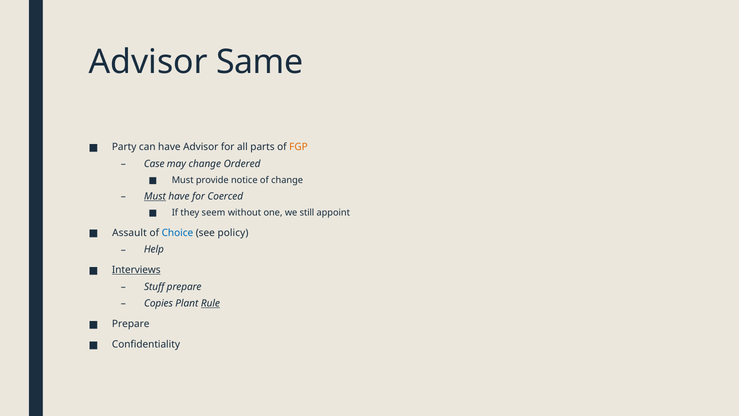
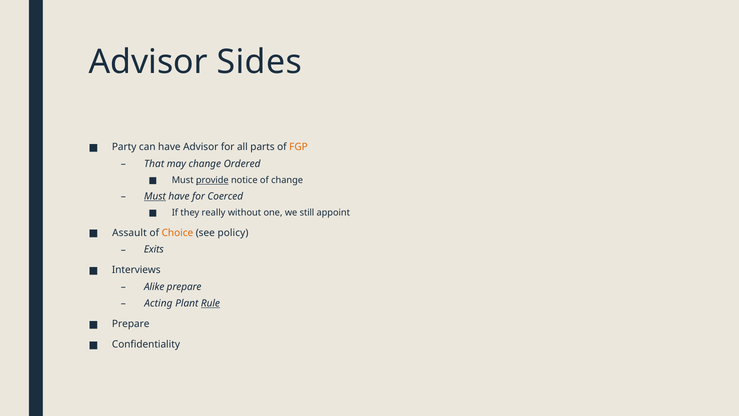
Same: Same -> Sides
Case: Case -> That
provide underline: none -> present
seem: seem -> really
Choice colour: blue -> orange
Help: Help -> Exits
Interviews underline: present -> none
Stuff: Stuff -> Alike
Copies: Copies -> Acting
